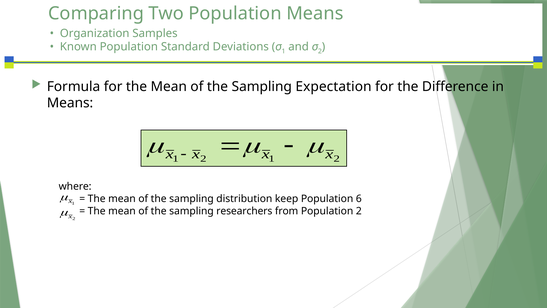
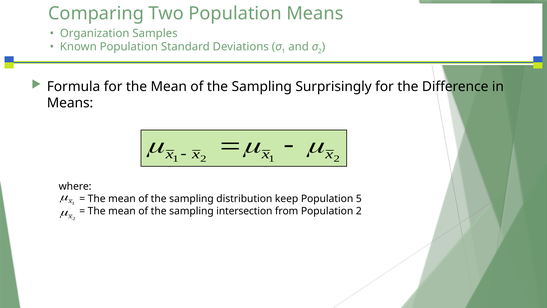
Expectation: Expectation -> Surprisingly
6: 6 -> 5
researchers: researchers -> intersection
